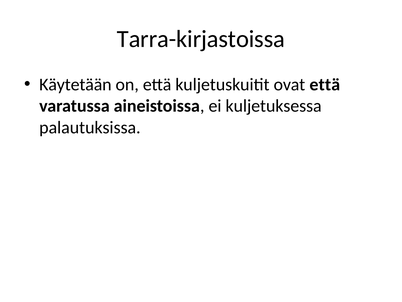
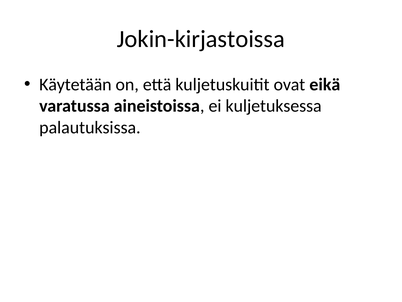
Tarra-kirjastoissa: Tarra-kirjastoissa -> Jokin-kirjastoissa
ovat että: että -> eikä
